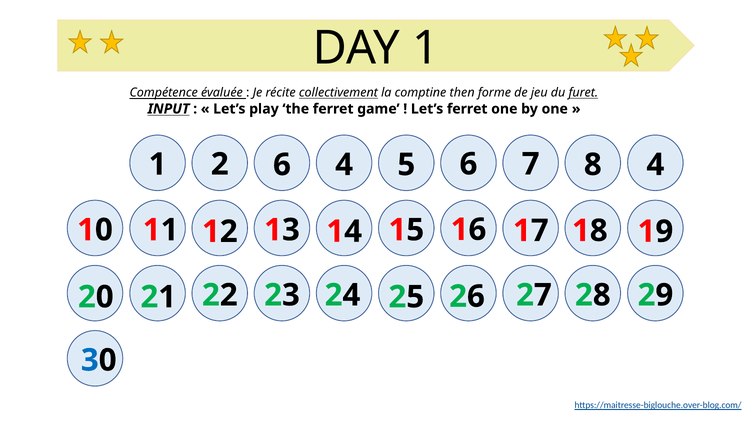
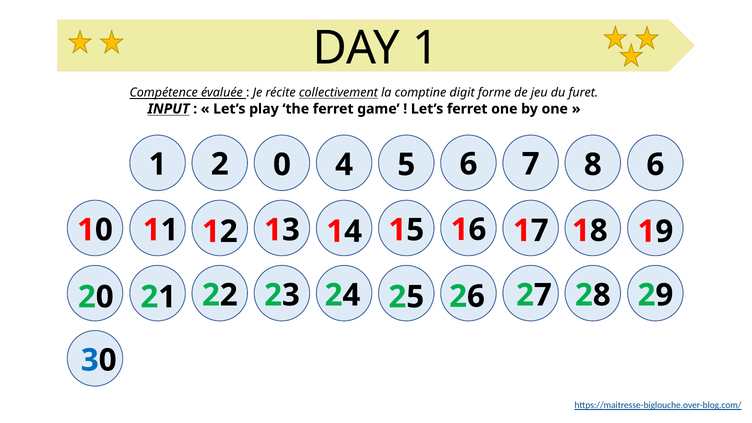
then: then -> digit
furet underline: present -> none
2 6: 6 -> 0
8 4: 4 -> 6
